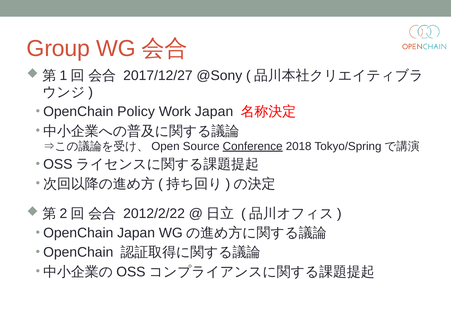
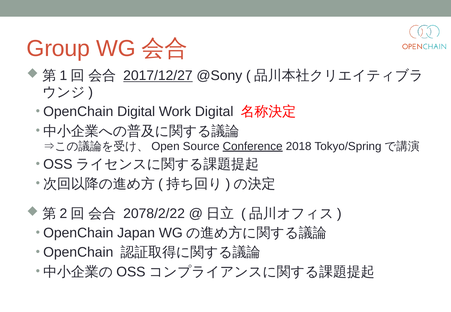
2017/12/27 underline: none -> present
OpenChain Policy: Policy -> Digital
Work Japan: Japan -> Digital
2012/2/22: 2012/2/22 -> 2078/2/22
